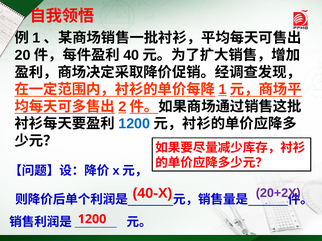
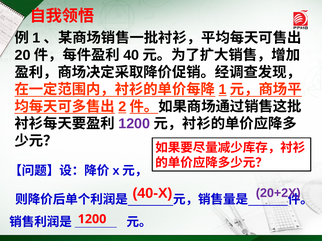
1200 at (134, 124) colour: blue -> purple
